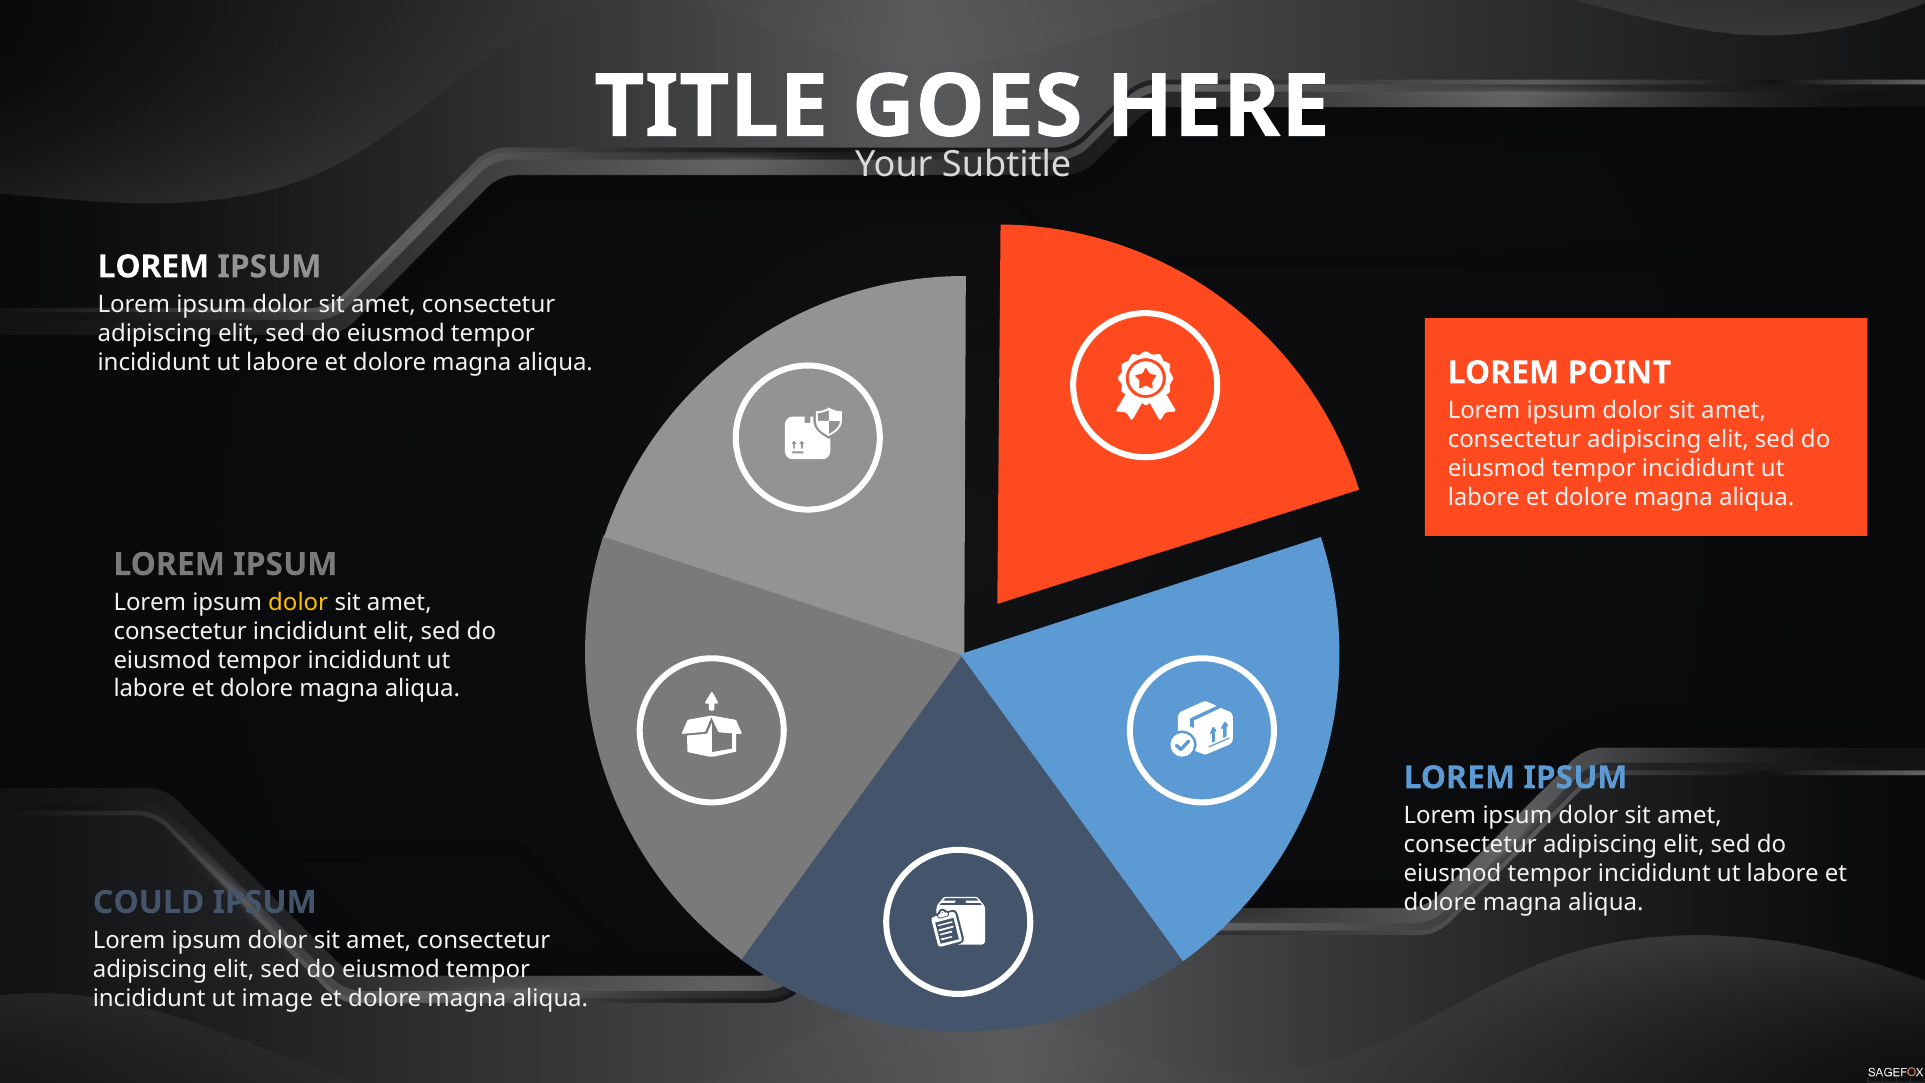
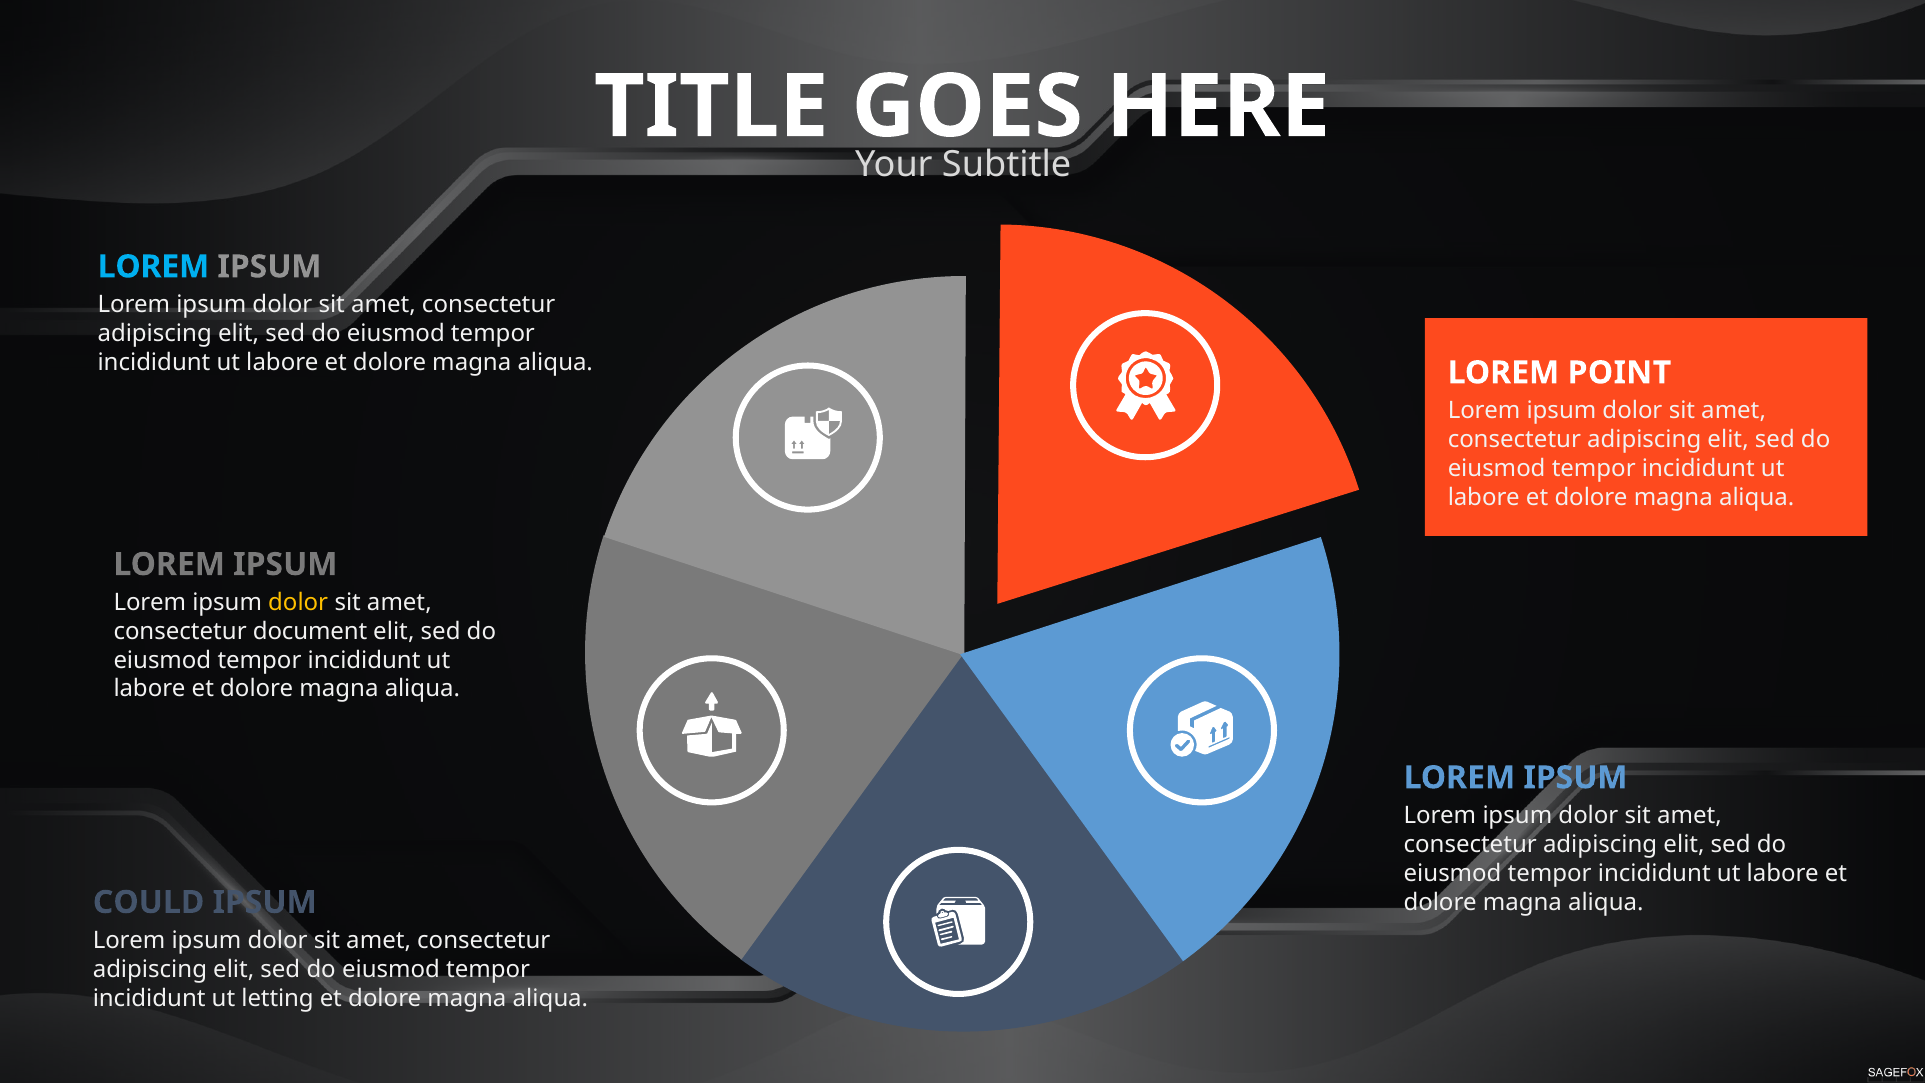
LOREM at (153, 267) colour: white -> light blue
consectetur incididunt: incididunt -> document
image: image -> letting
